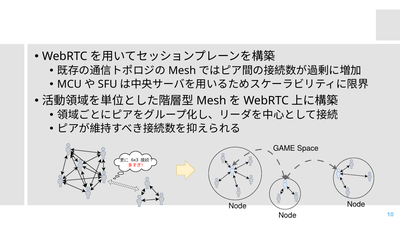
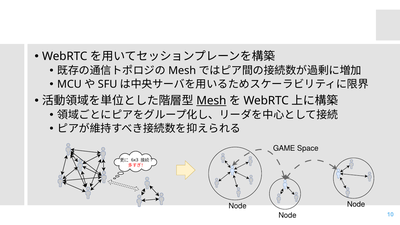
Mesh at (211, 101) underline: none -> present
